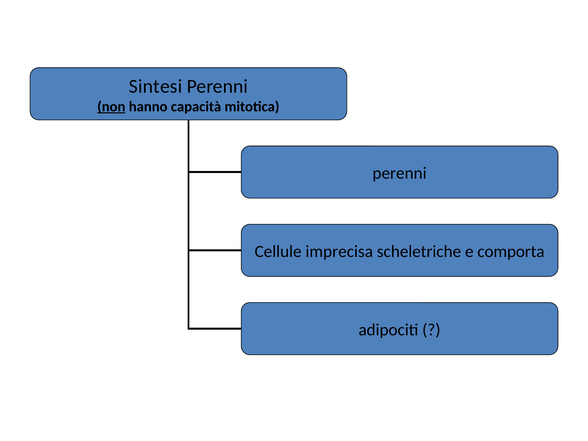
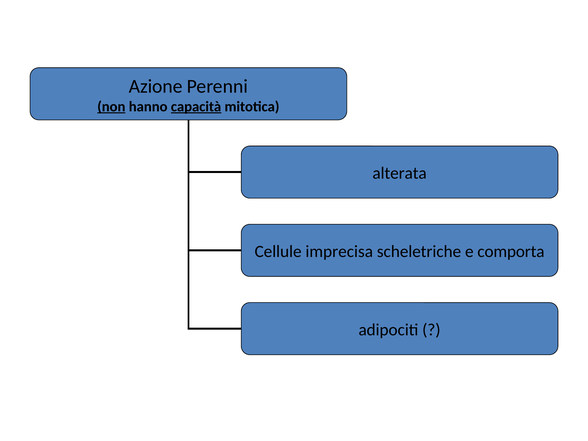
Sintesi: Sintesi -> Azione
capacità underline: none -> present
perenni at (400, 173): perenni -> alterata
